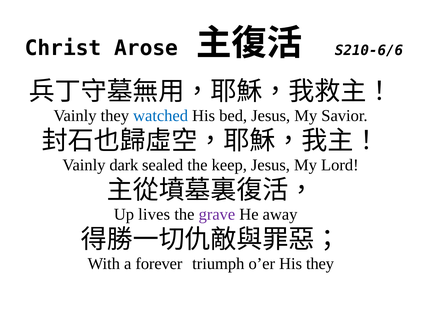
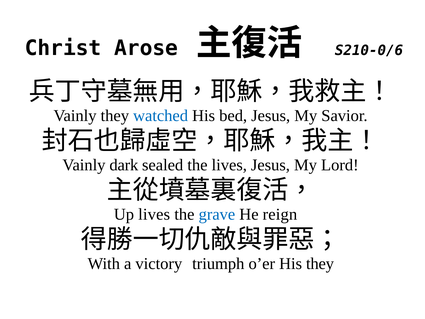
S210-6/6: S210-6/6 -> S210-0/6
the keep: keep -> lives
grave colour: purple -> blue
away: away -> reign
forever: forever -> victory
